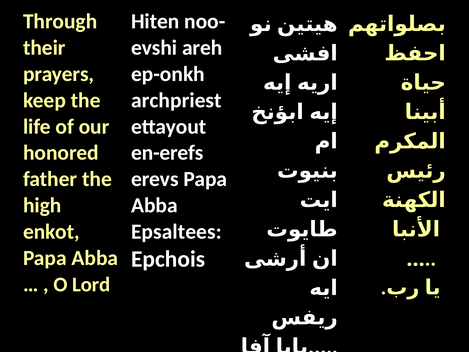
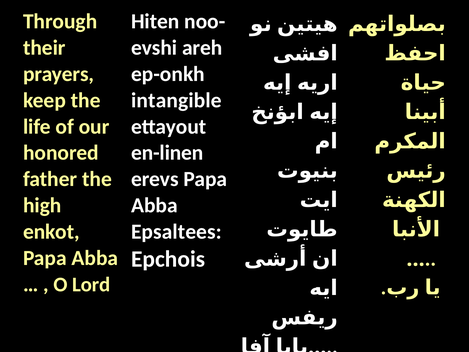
archpriest: archpriest -> intangible
en-erefs: en-erefs -> en-linen
